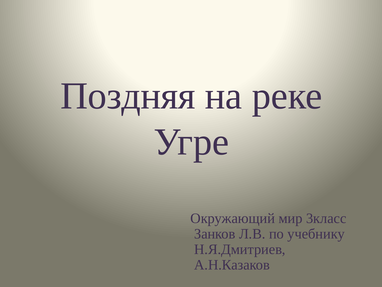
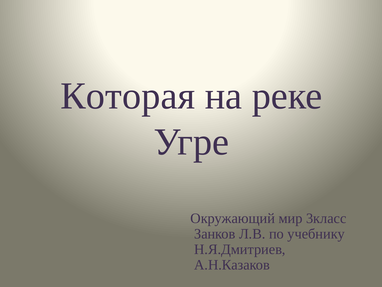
Поздняя: Поздняя -> Которая
